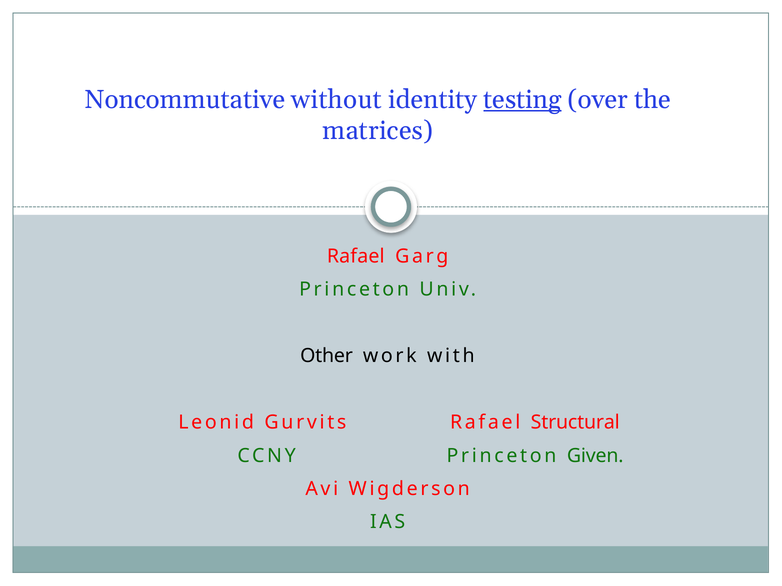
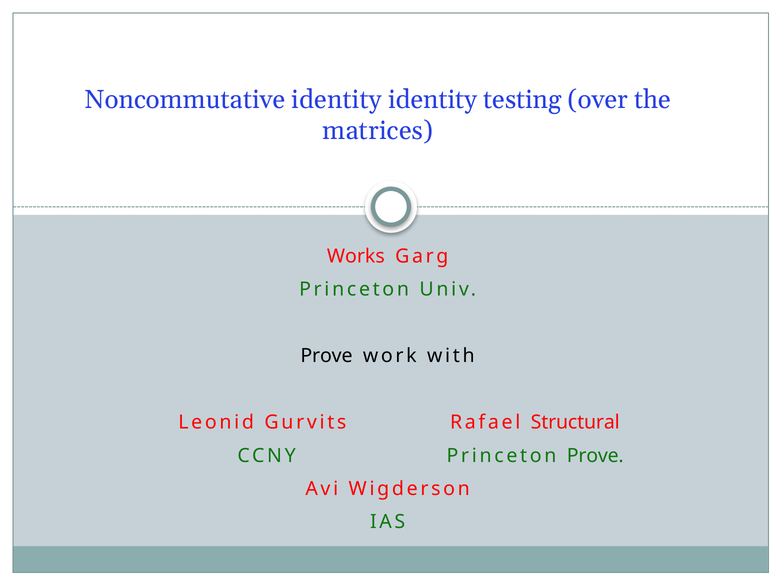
Noncommutative without: without -> identity
testing underline: present -> none
Rafael at (356, 256): Rafael -> Works
Other at (327, 356): Other -> Prove
Princeton Given: Given -> Prove
